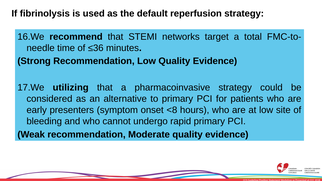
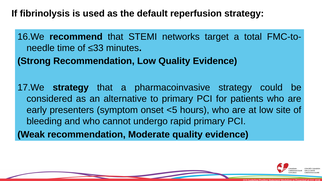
≤36: ≤36 -> ≤33
utilizing at (71, 88): utilizing -> strategy
<8: <8 -> <5
